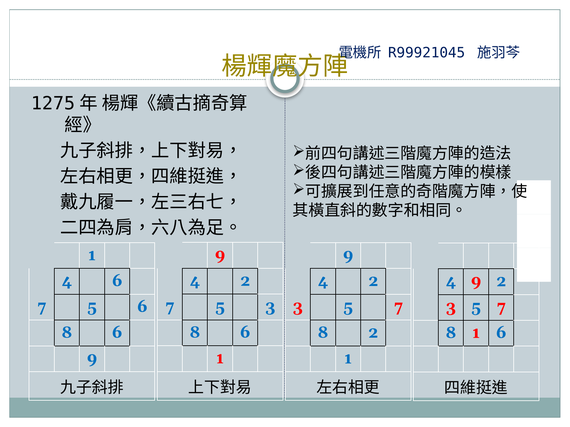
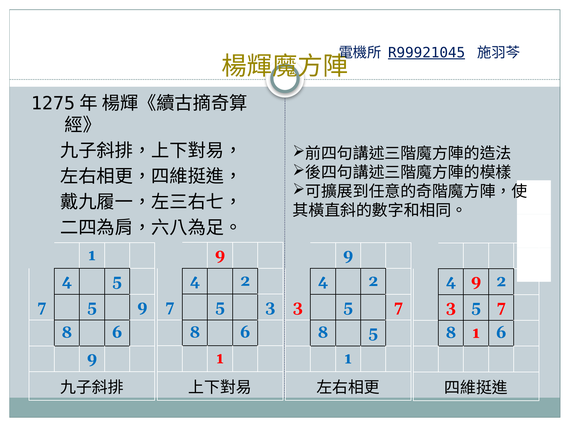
R99921045 underline: none -> present
4 6: 6 -> 5
5 6: 6 -> 9
8 2: 2 -> 5
